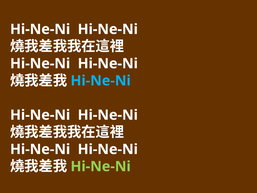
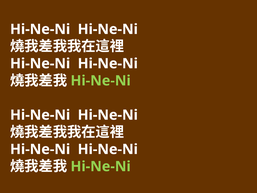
Hi-Ne-Ni at (101, 81) colour: light blue -> light green
